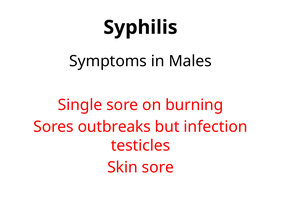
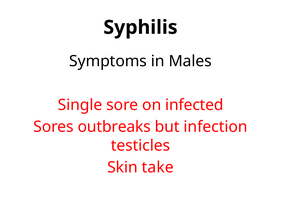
burning: burning -> infected
Skin sore: sore -> take
